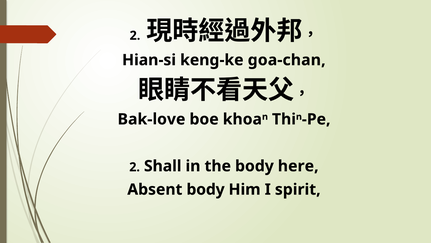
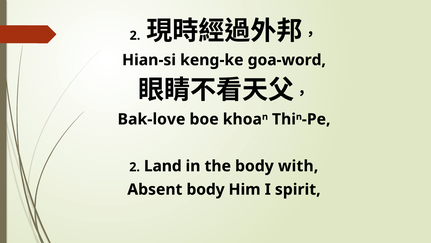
goa-chan: goa-chan -> goa-word
Shall: Shall -> Land
here: here -> with
